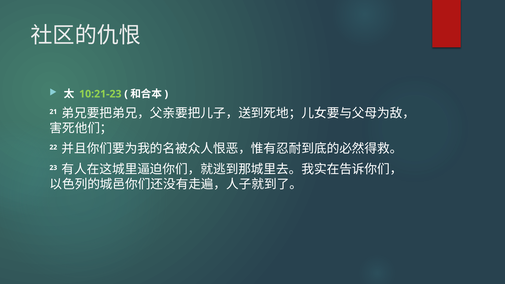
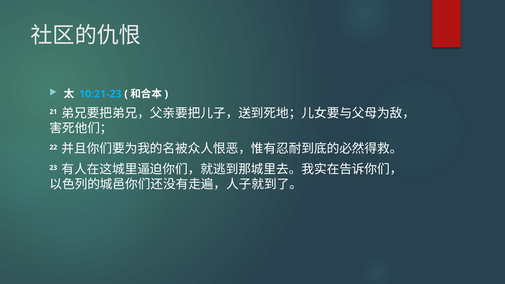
10:21-23 colour: light green -> light blue
